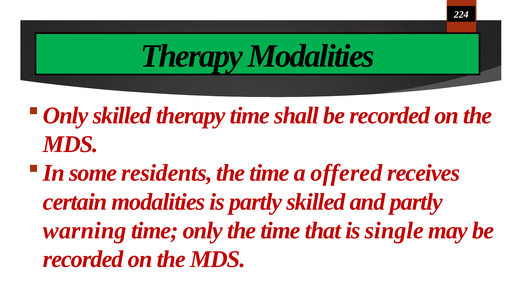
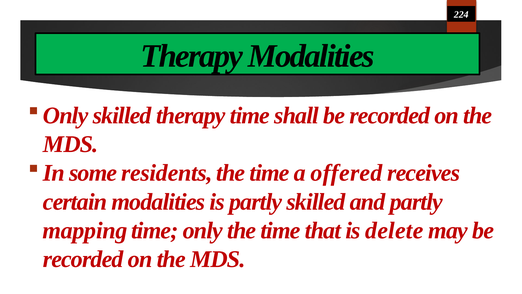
warning: warning -> mapping
single: single -> delete
